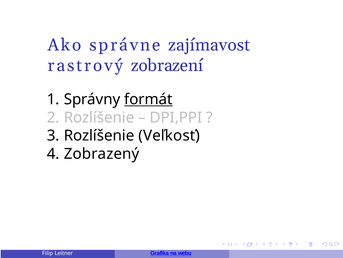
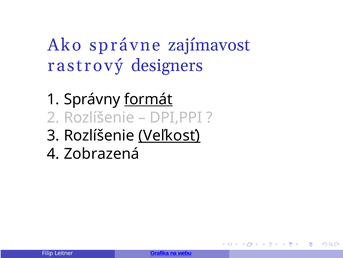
zobrazení: zobrazení -> designers
Veľkosť underline: none -> present
Zobrazený: Zobrazený -> Zobrazená
